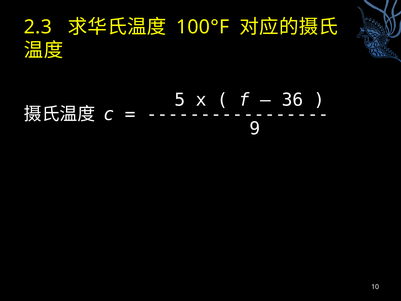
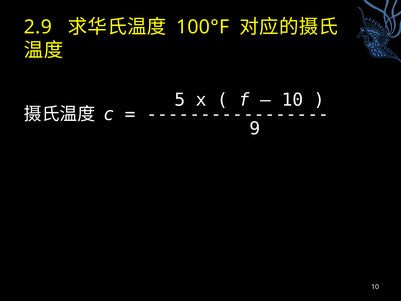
2.3: 2.3 -> 2.9
36 at (292, 100): 36 -> 10
